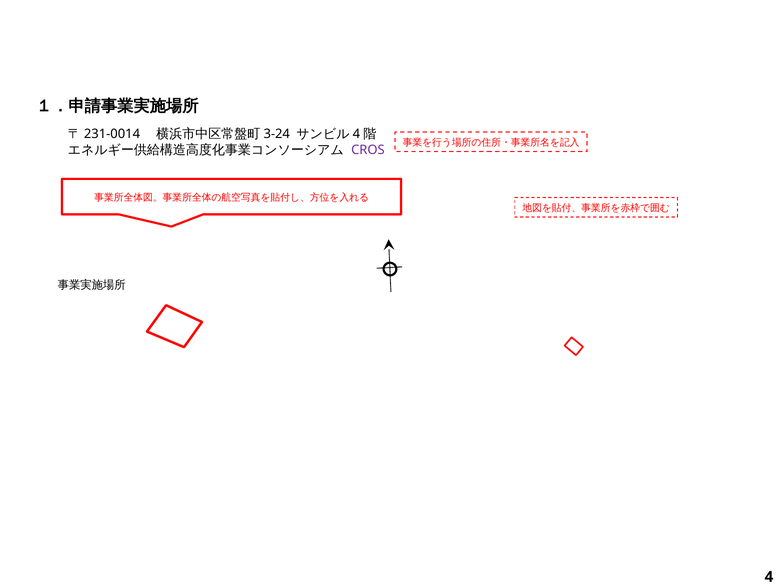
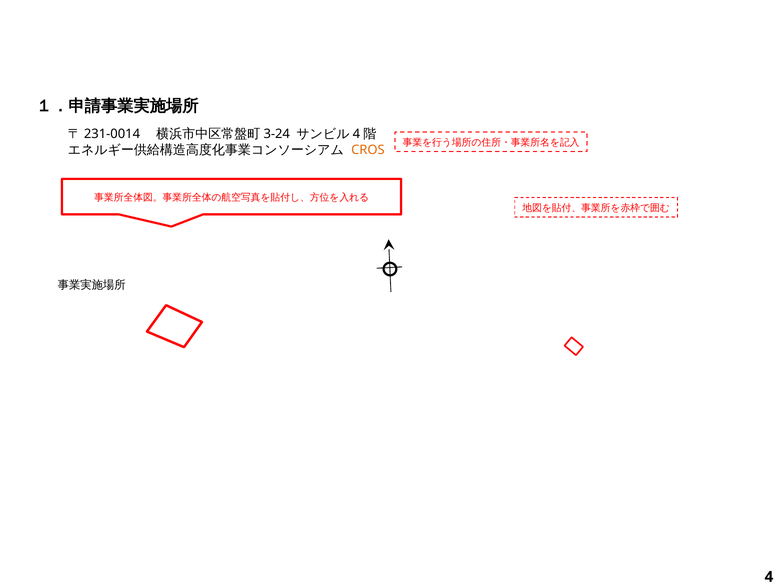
CROS colour: purple -> orange
